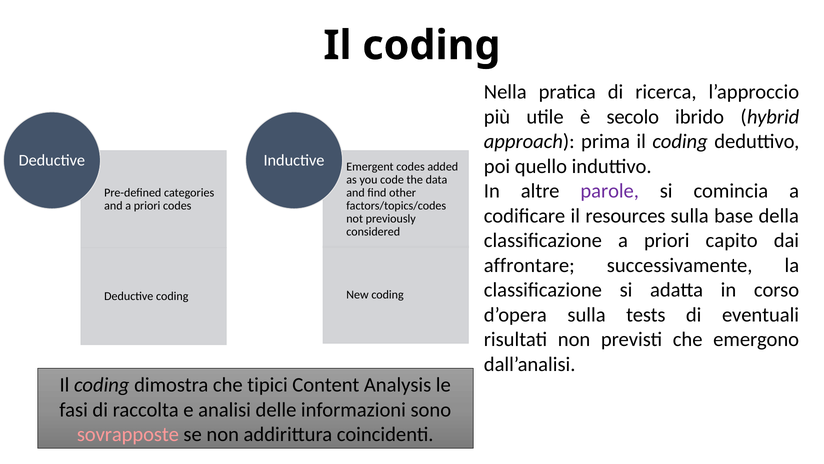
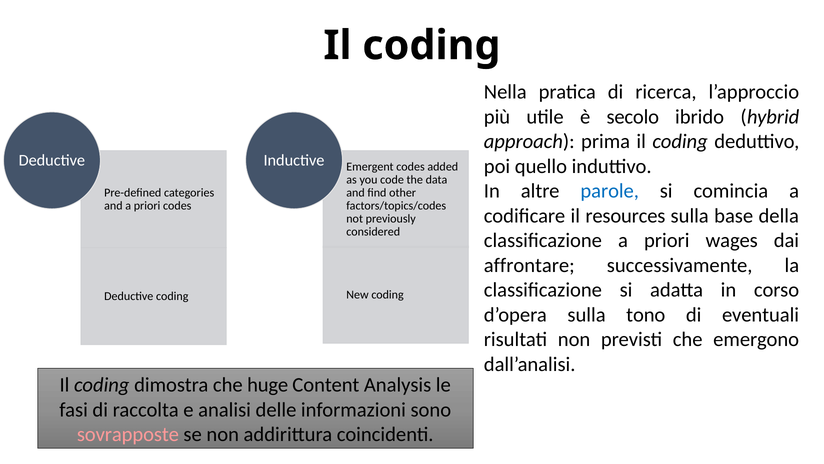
parole colour: purple -> blue
capito: capito -> wages
tests: tests -> tono
tipici: tipici -> huge
